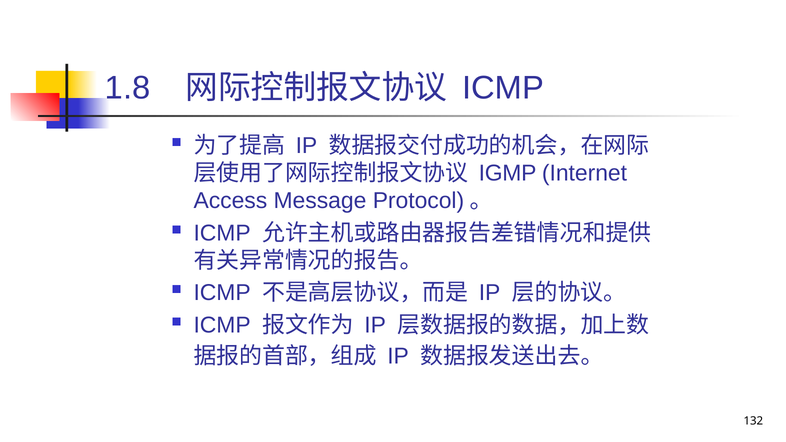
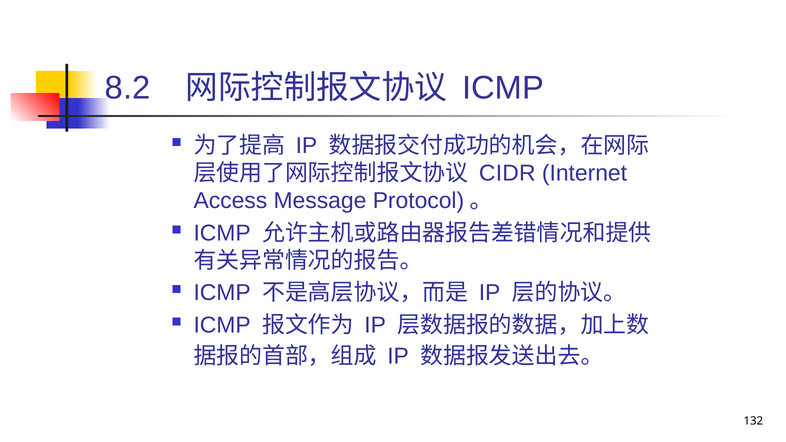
1.8: 1.8 -> 8.2
IGMP: IGMP -> CIDR
